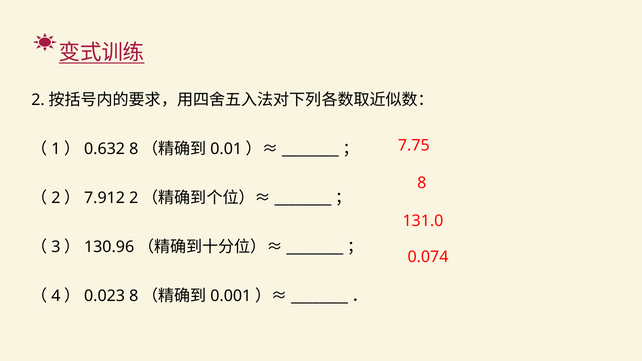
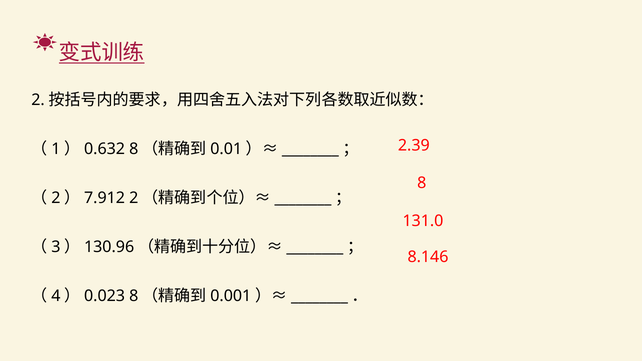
7.75: 7.75 -> 2.39
0.074: 0.074 -> 8.146
